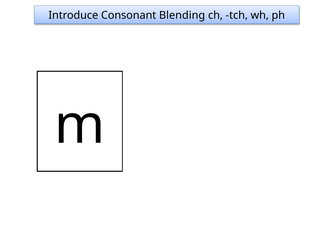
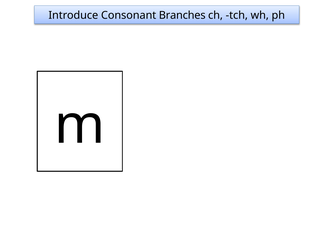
Blending: Blending -> Branches
